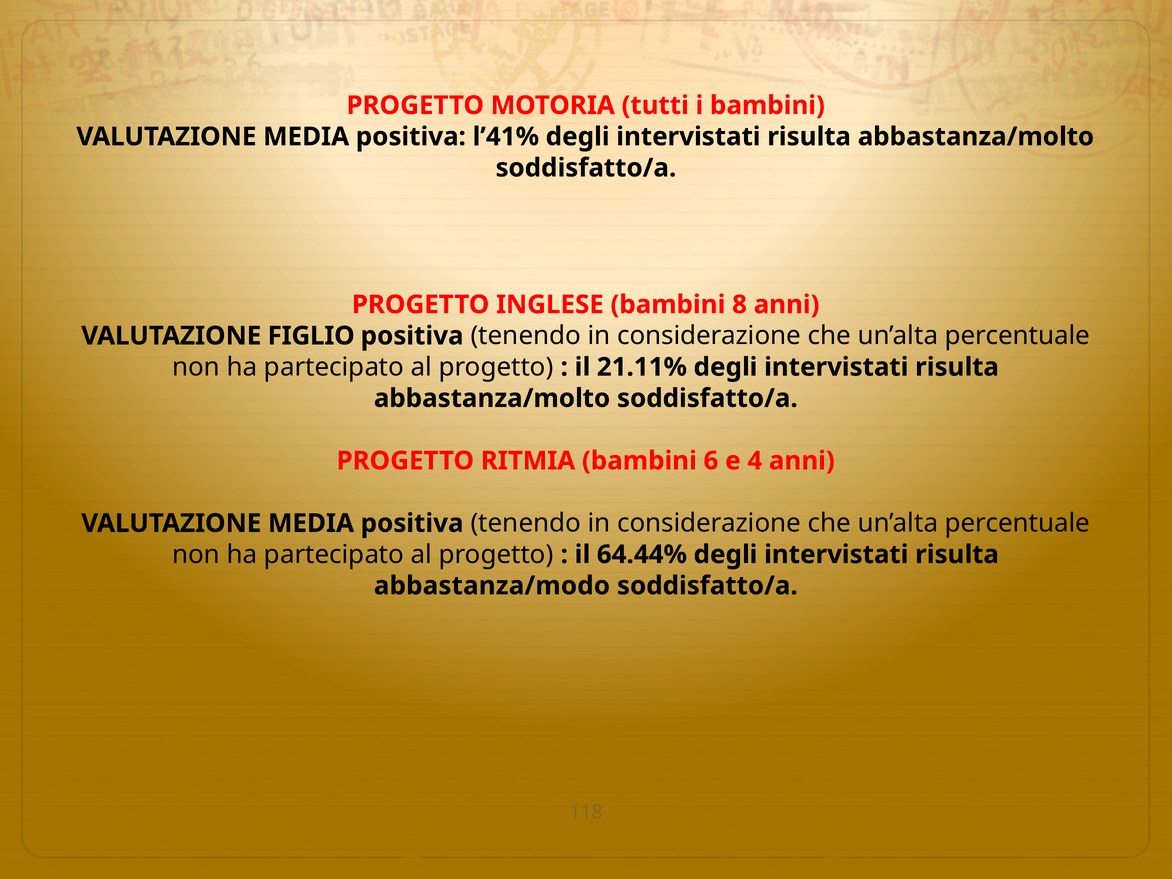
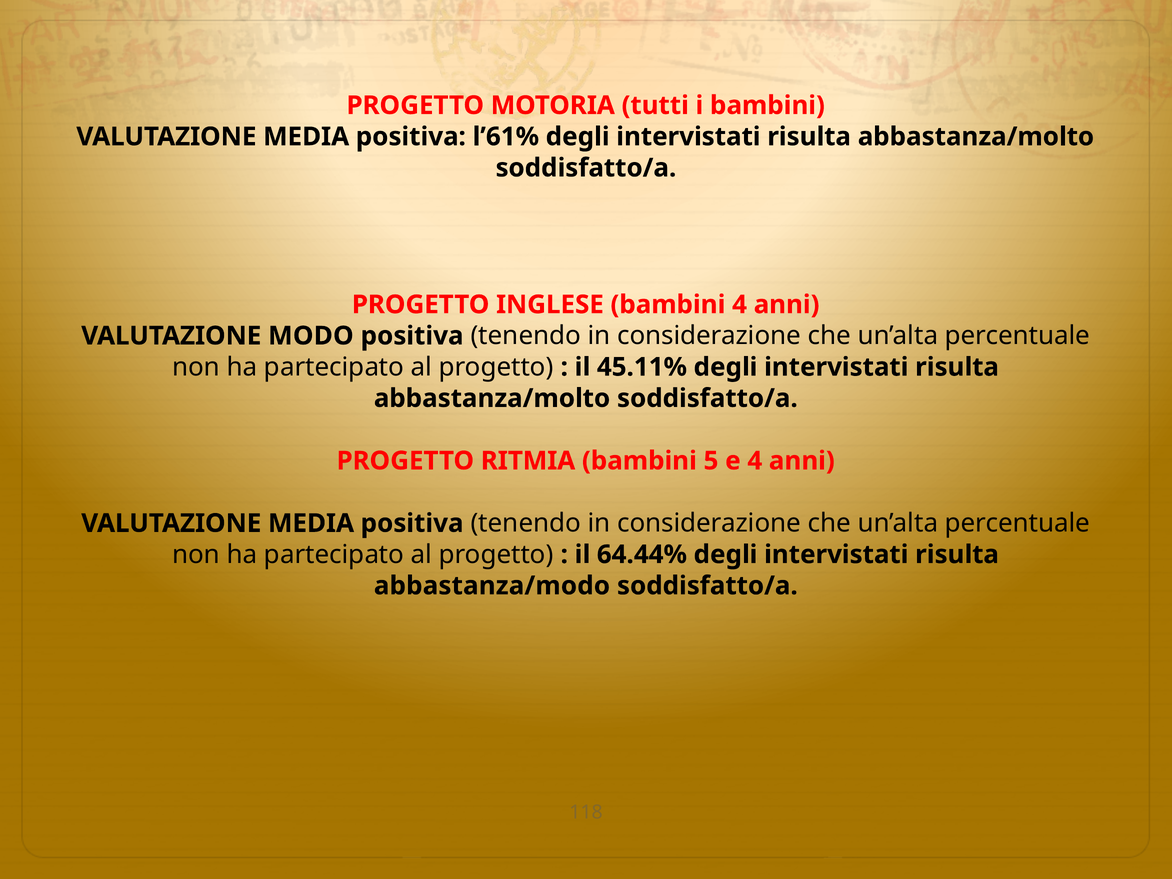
l’41%: l’41% -> l’61%
bambini 8: 8 -> 4
FIGLIO: FIGLIO -> MODO
21.11%: 21.11% -> 45.11%
6: 6 -> 5
